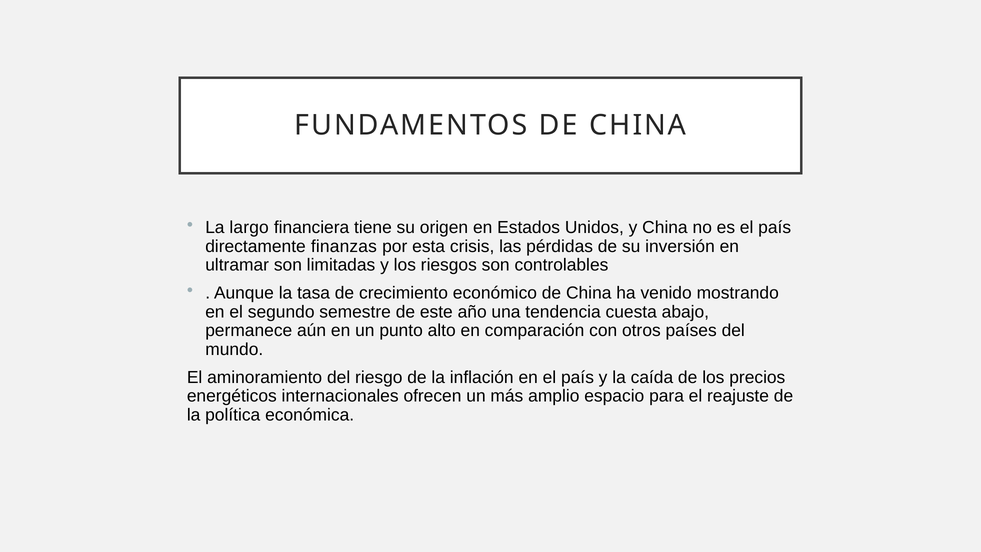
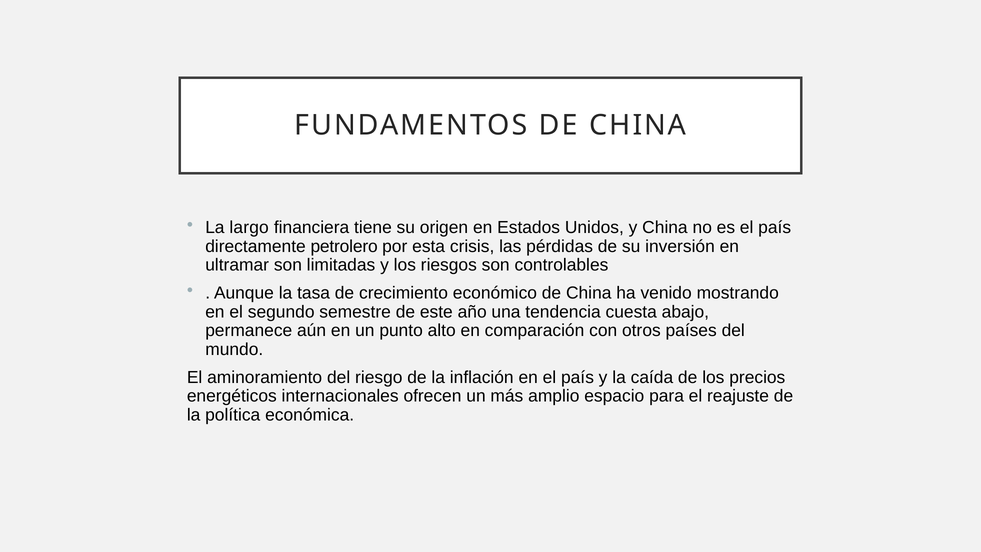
finanzas: finanzas -> petrolero
